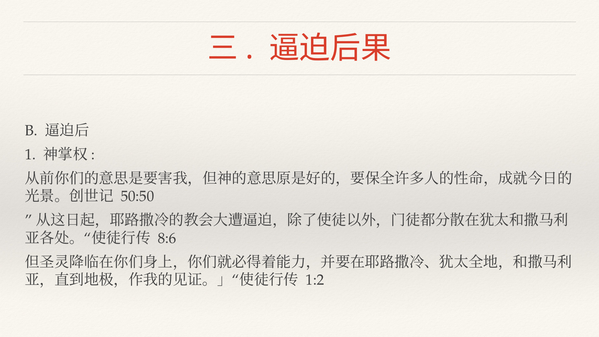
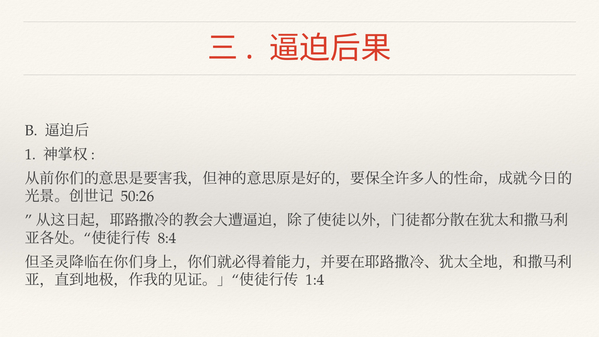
50:50: 50:50 -> 50:26
8:6: 8:6 -> 8:4
1:2: 1:2 -> 1:4
